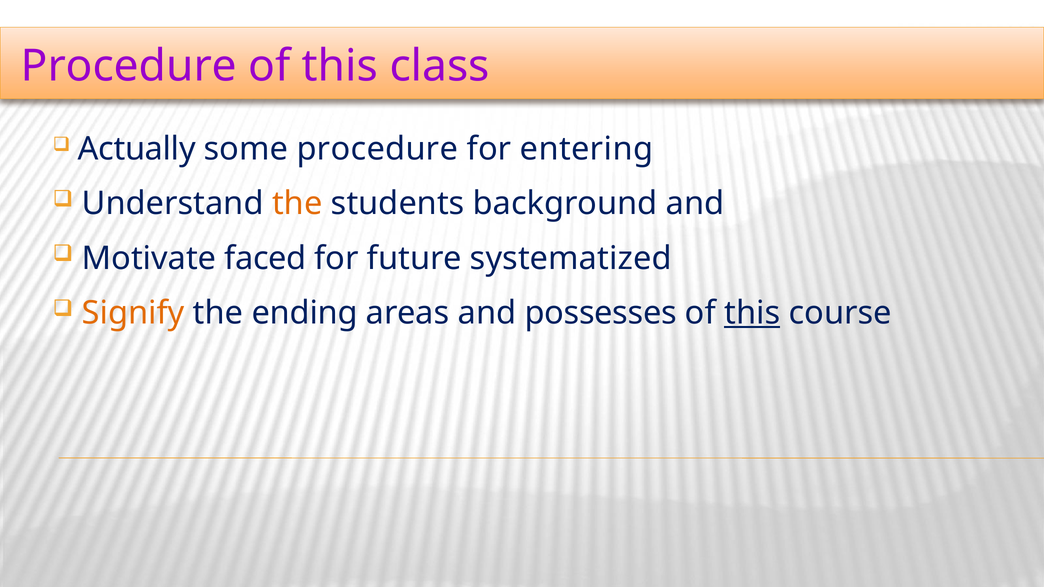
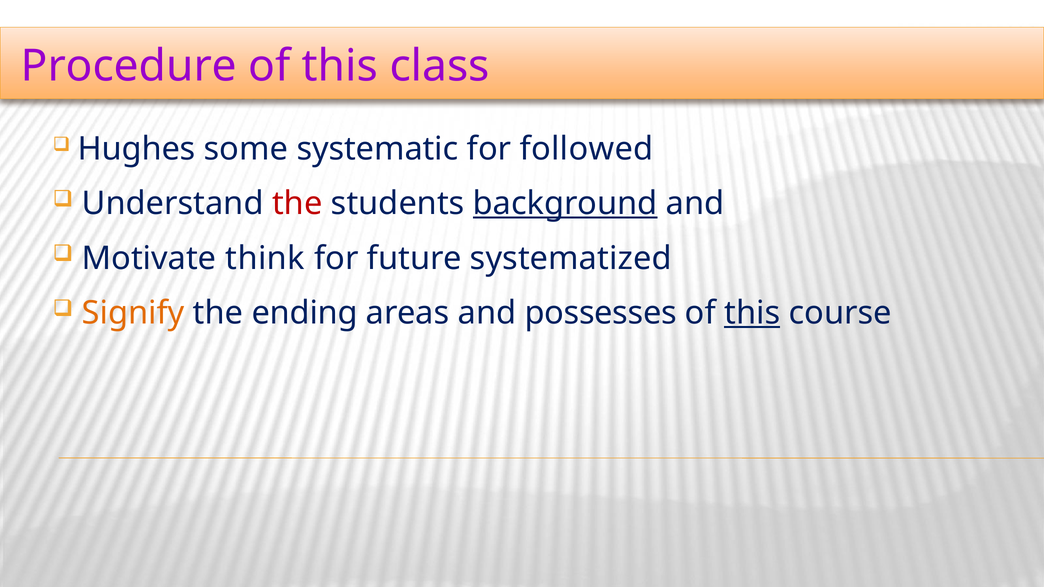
Actually: Actually -> Hughes
some procedure: procedure -> systematic
entering: entering -> followed
the at (297, 204) colour: orange -> red
background underline: none -> present
faced: faced -> think
